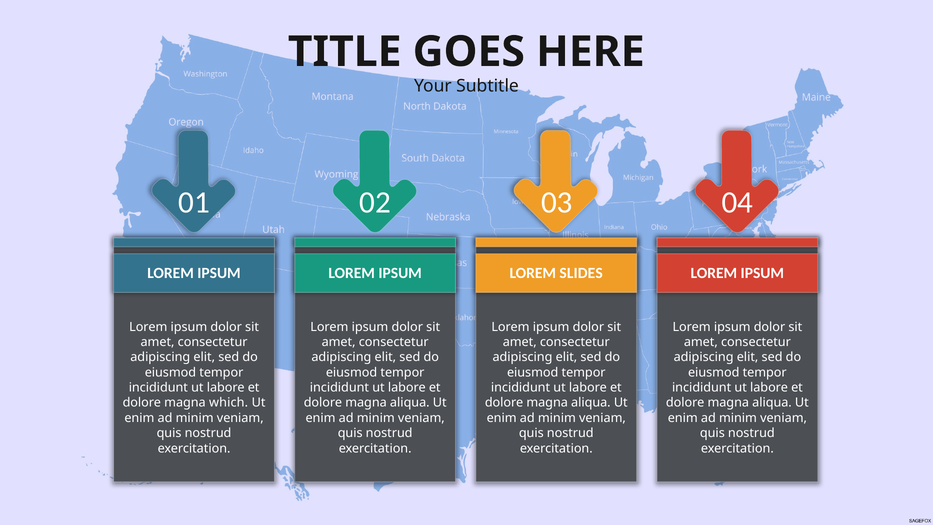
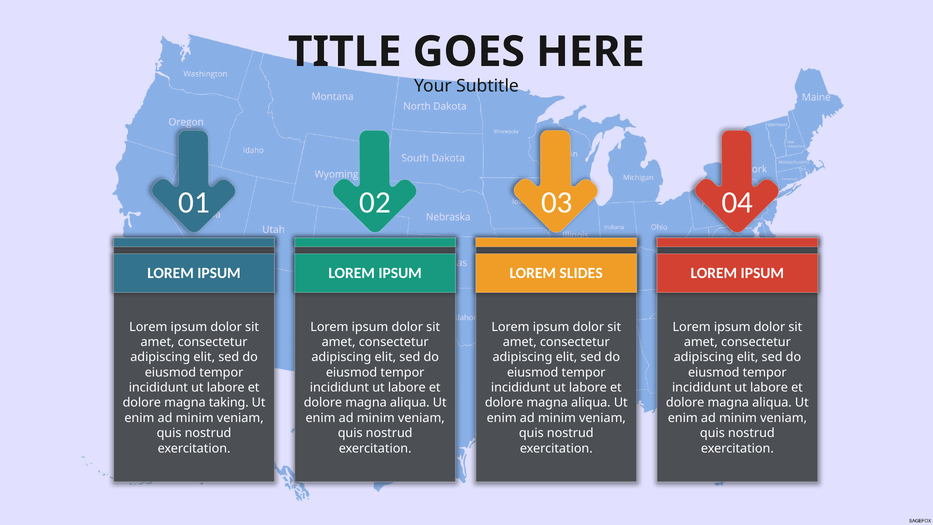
which: which -> taking
